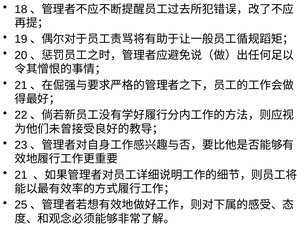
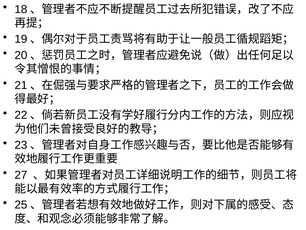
21 at (21, 175): 21 -> 27
